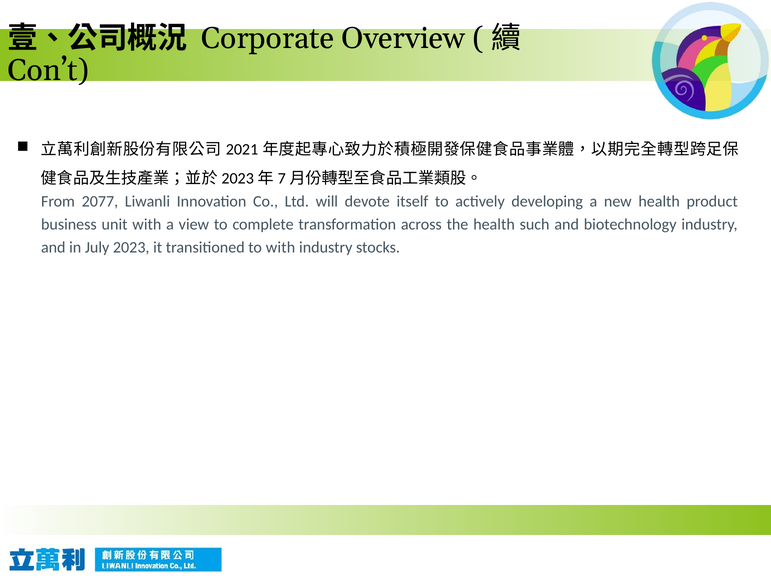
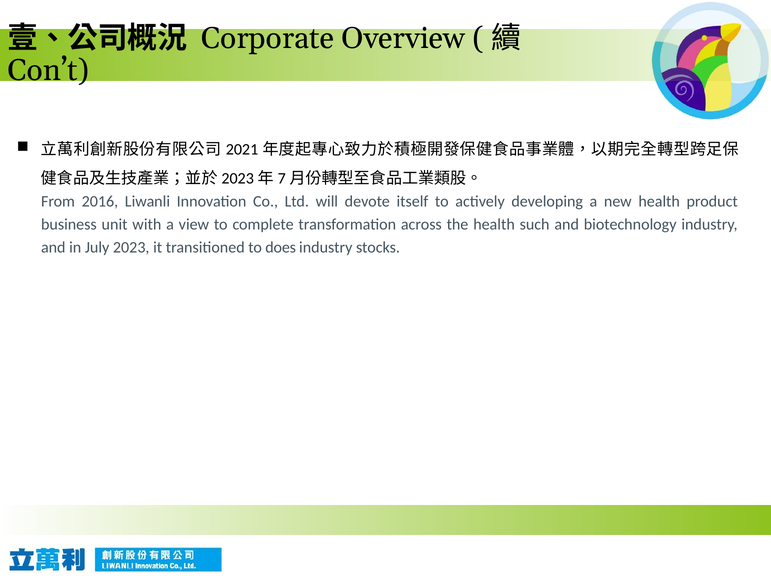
2077: 2077 -> 2016
to with: with -> does
